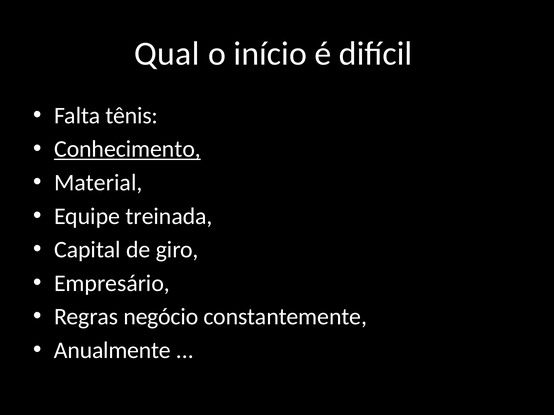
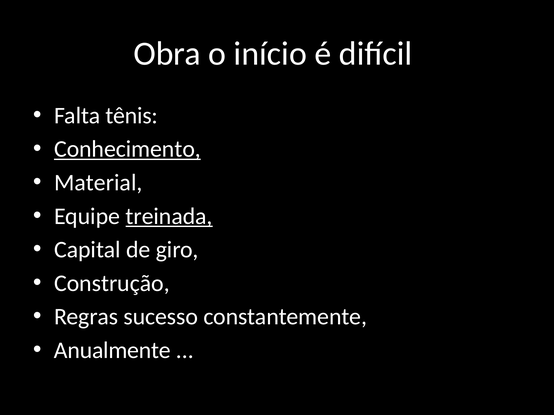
Qual: Qual -> Obra
treinada underline: none -> present
Empresário: Empresário -> Construção
negócio: negócio -> sucesso
